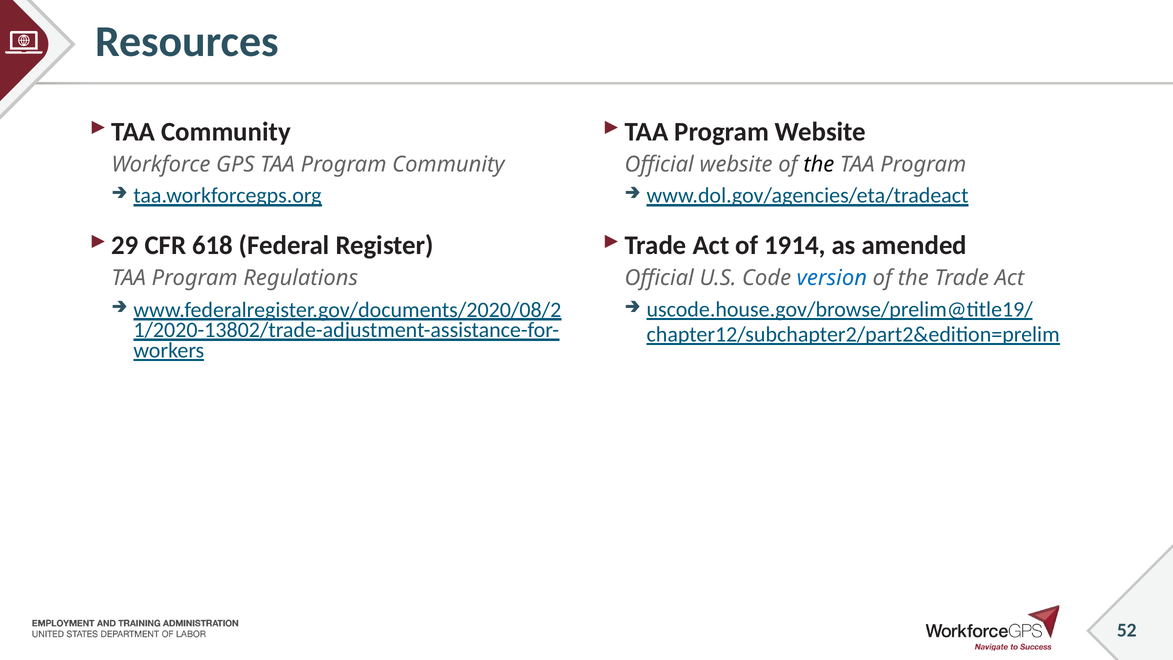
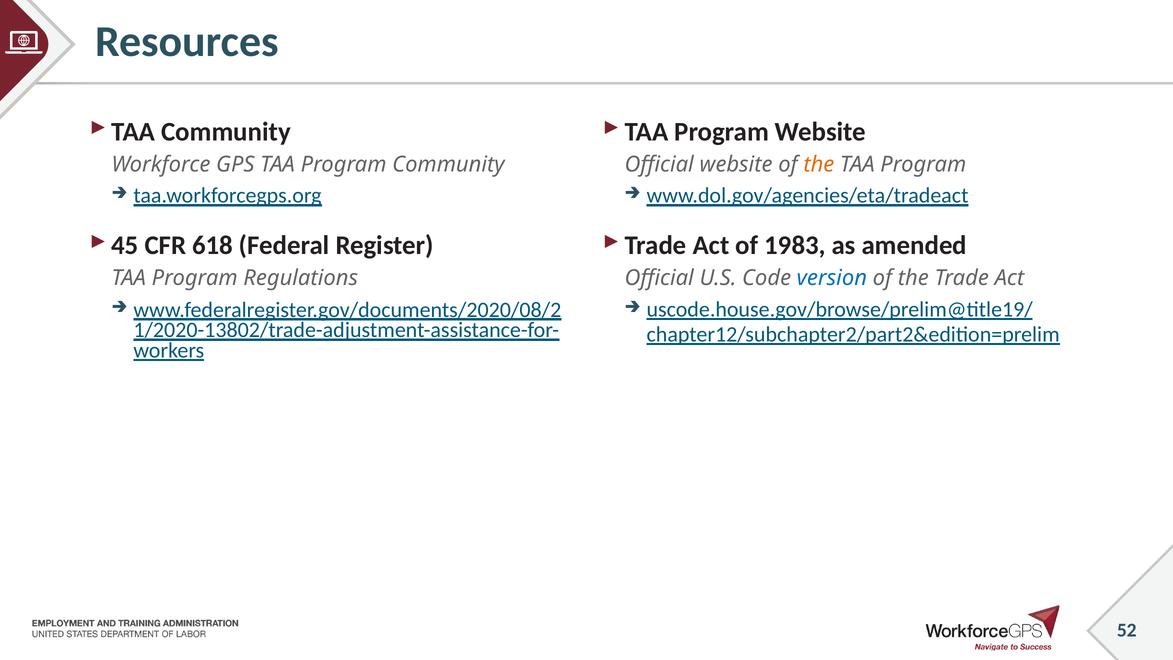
the at (819, 164) colour: black -> orange
29: 29 -> 45
1914: 1914 -> 1983
